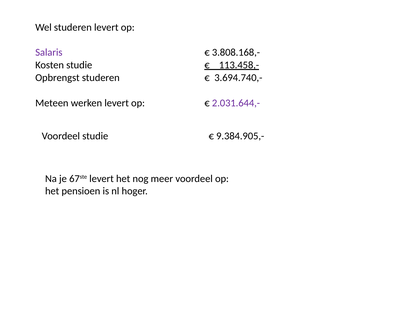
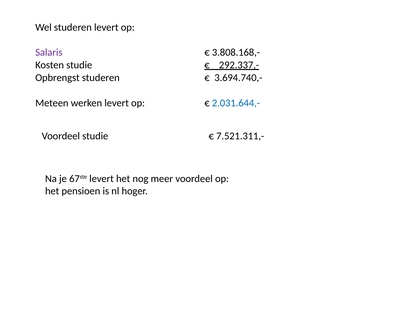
113.458,-: 113.458,- -> 292.337,-
2.031.644,- colour: purple -> blue
9.384.905,-: 9.384.905,- -> 7.521.311,-
